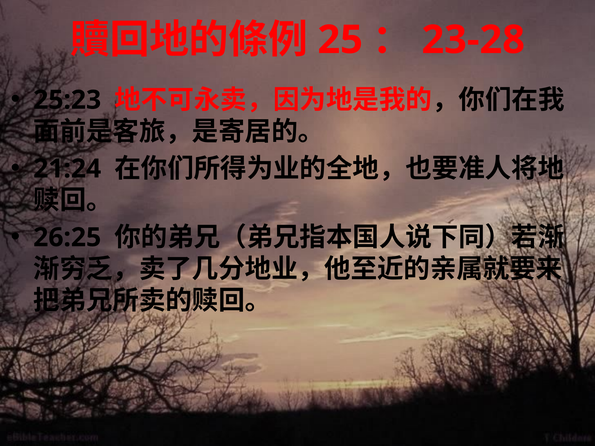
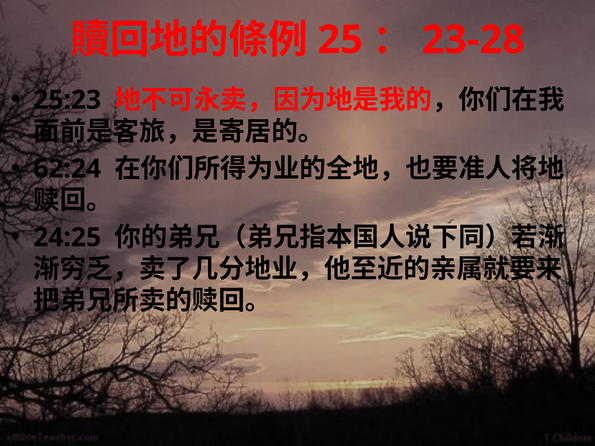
21:24: 21:24 -> 62:24
26:25: 26:25 -> 24:25
